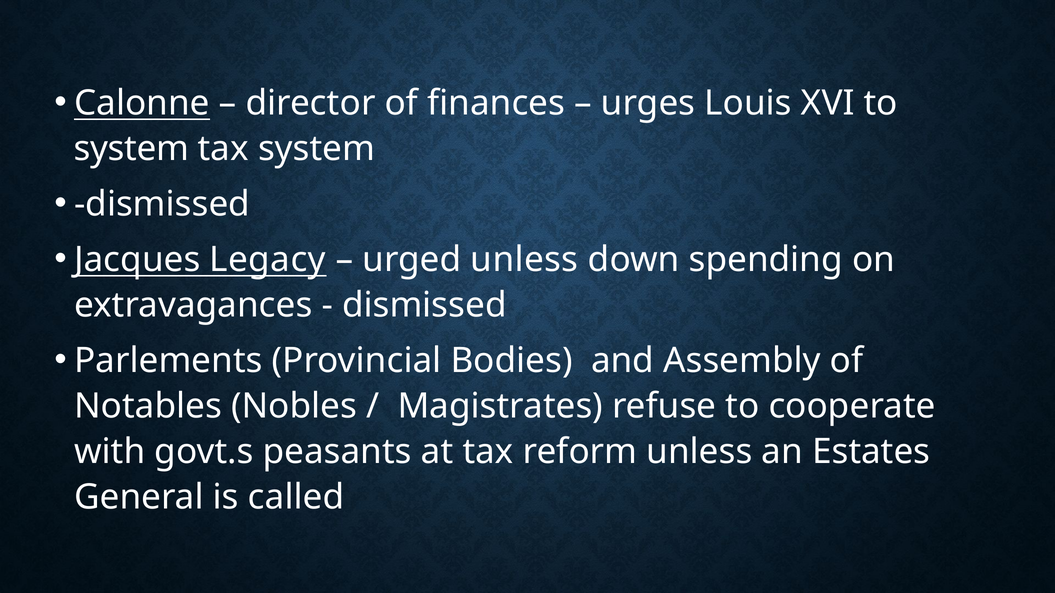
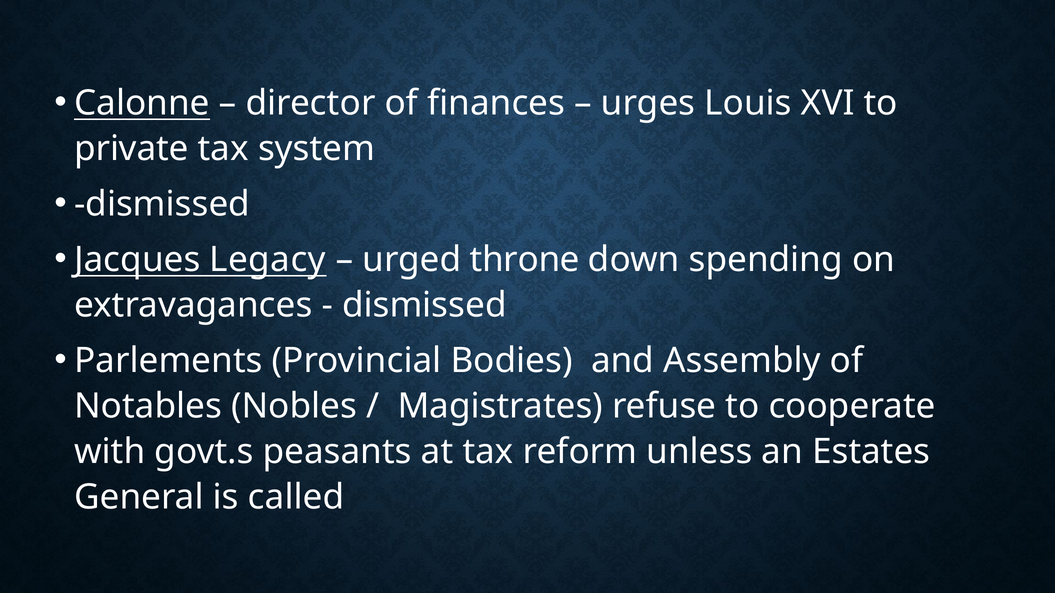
system at (132, 149): system -> private
urged unless: unless -> throne
